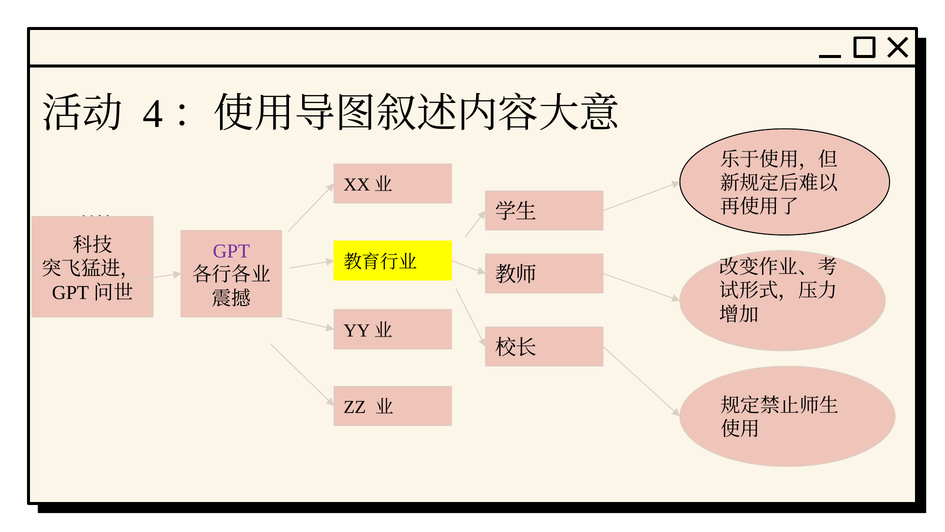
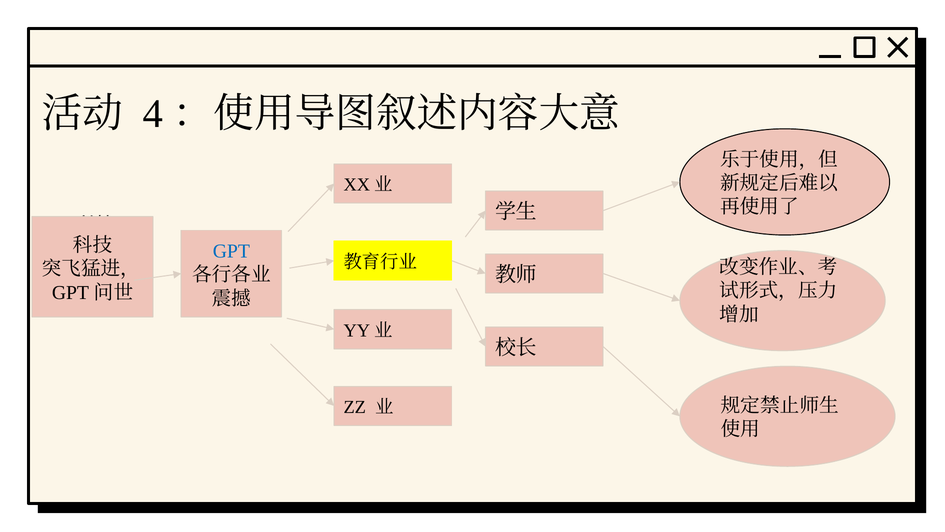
GPT colour: purple -> blue
